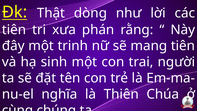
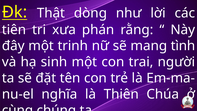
mang tiên: tiên -> tình
